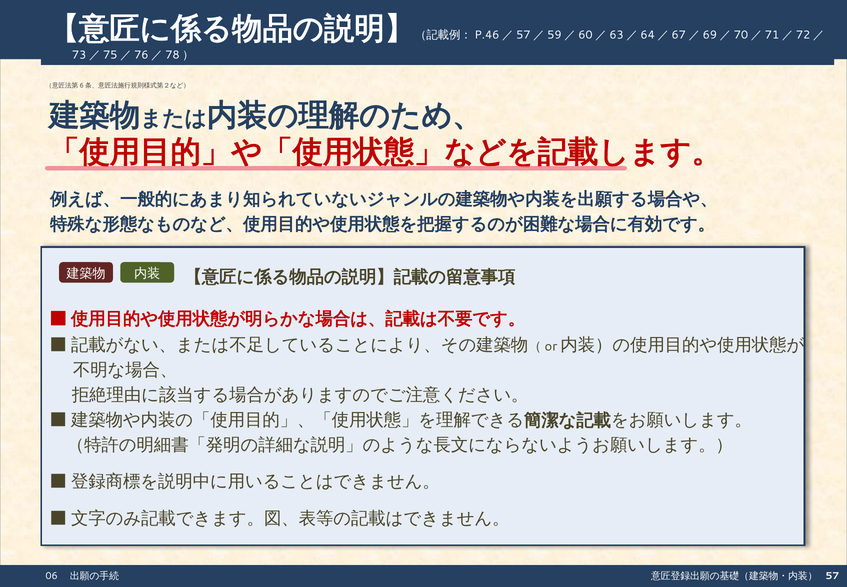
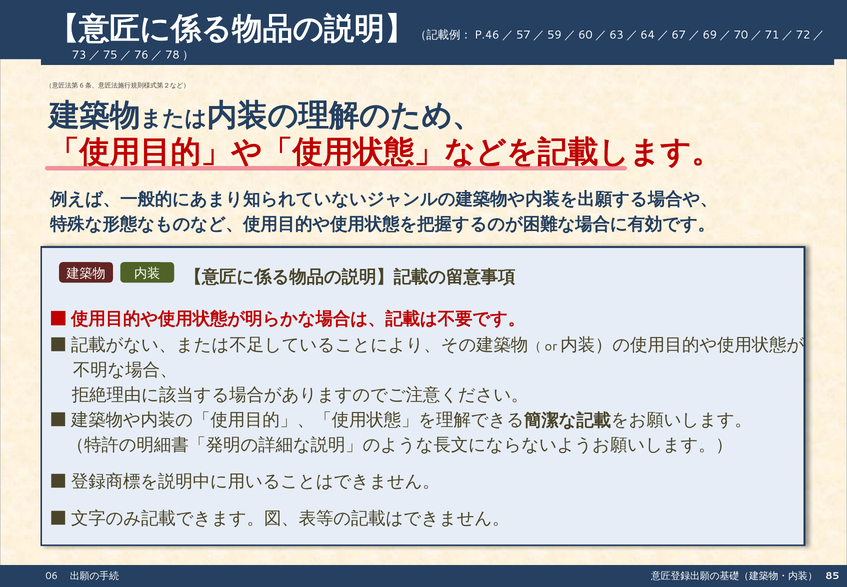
57: 57 -> 85
